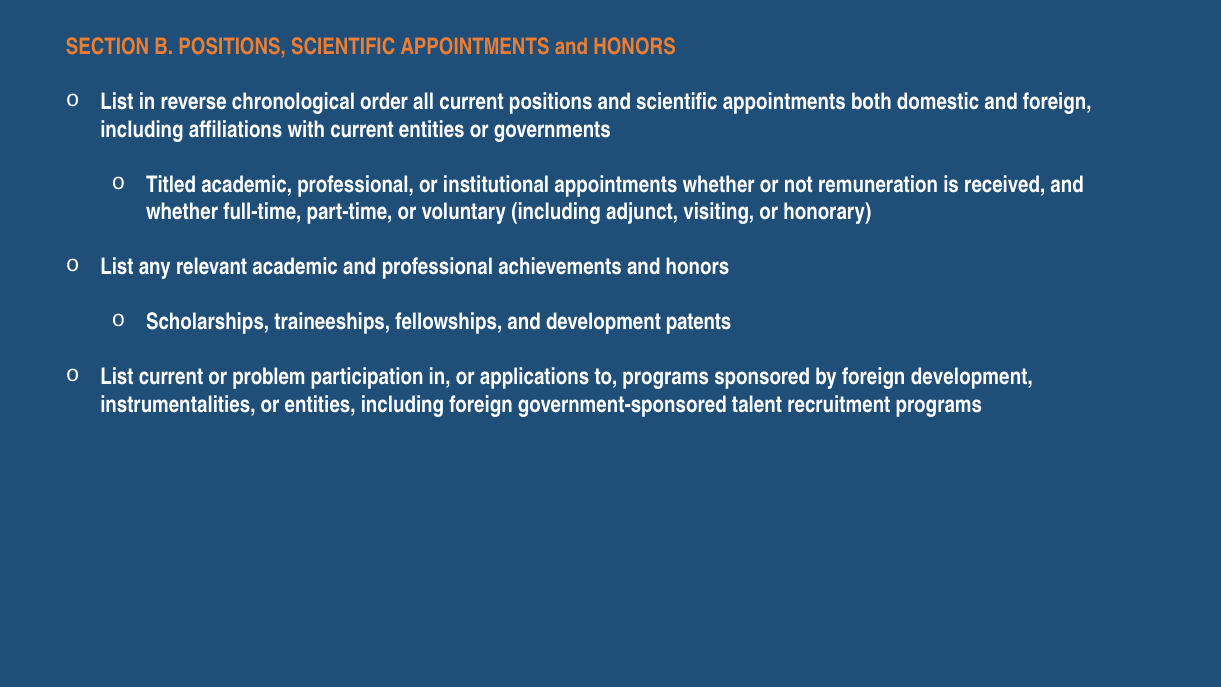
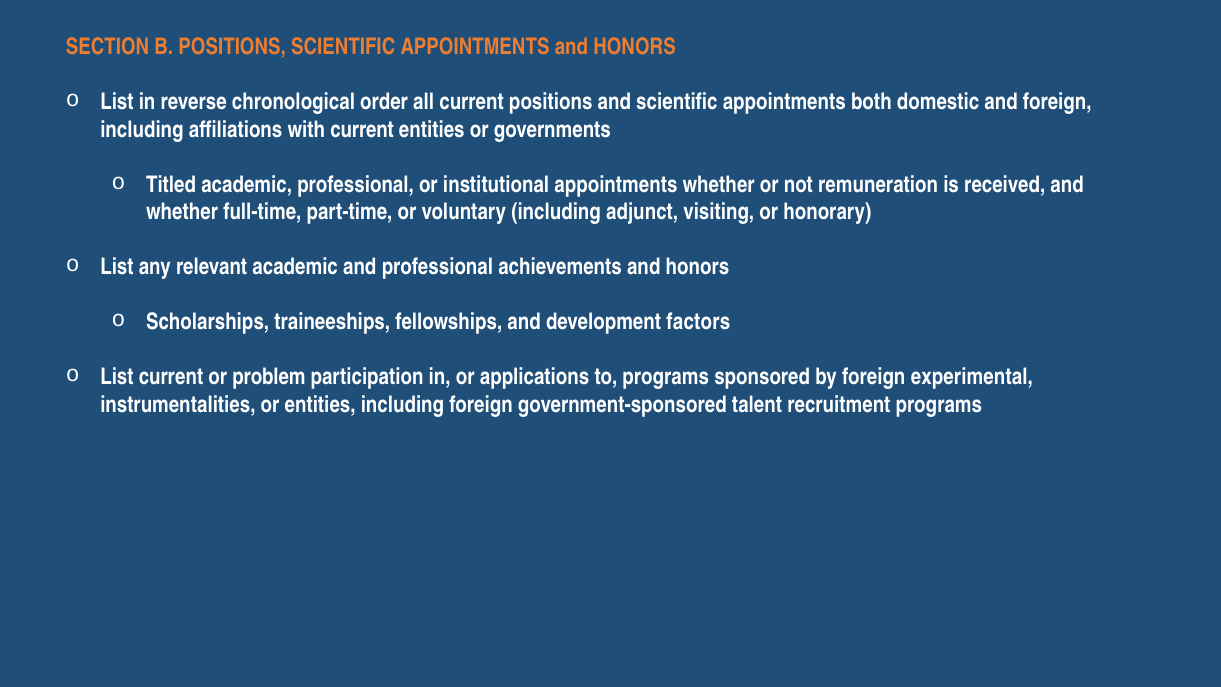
patents: patents -> factors
foreign development: development -> experimental
